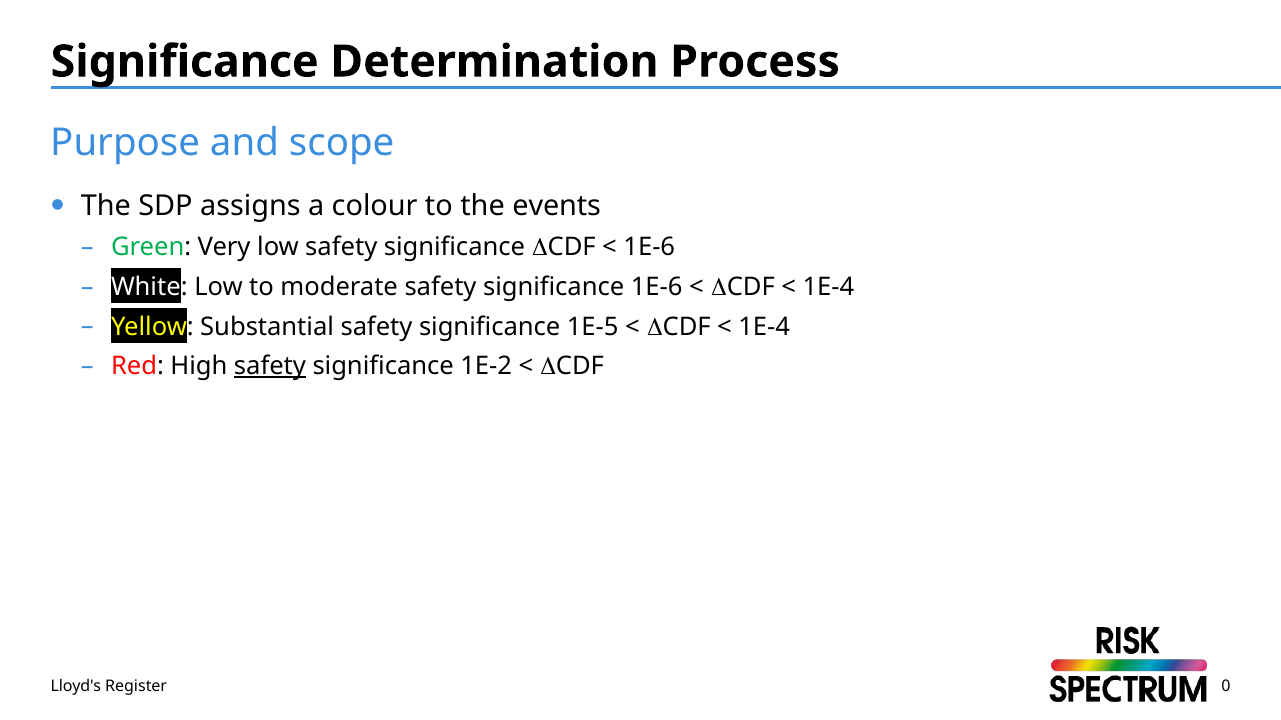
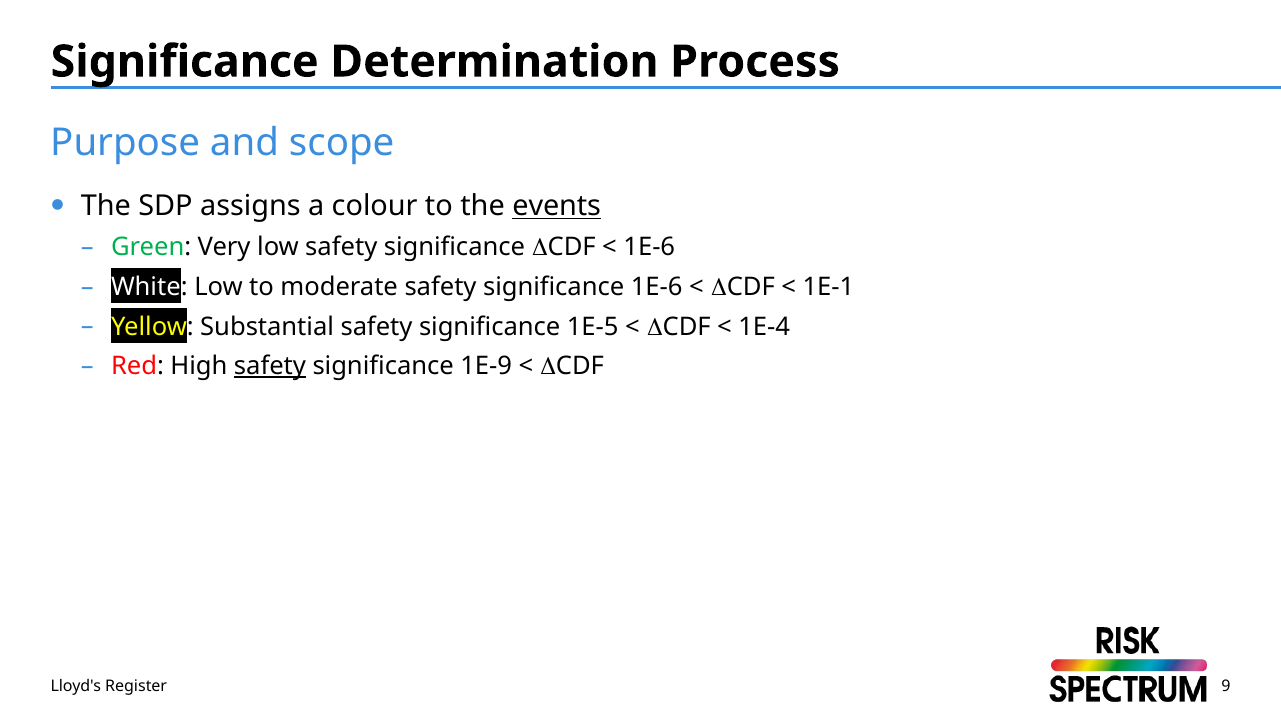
events underline: none -> present
1E-4 at (828, 287): 1E-4 -> 1E-1
1E-2: 1E-2 -> 1E-9
0: 0 -> 9
